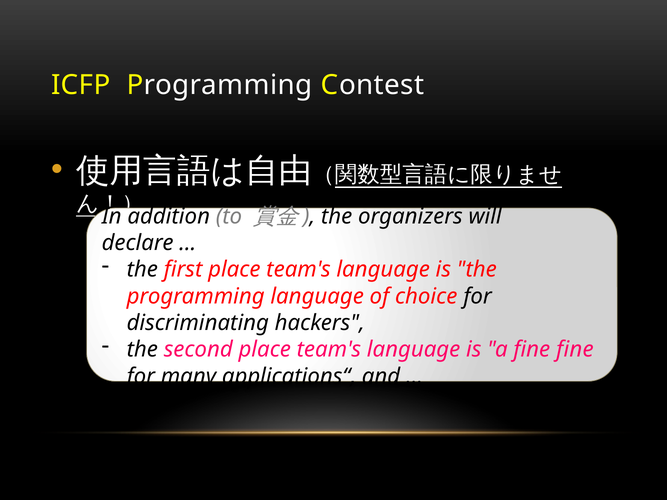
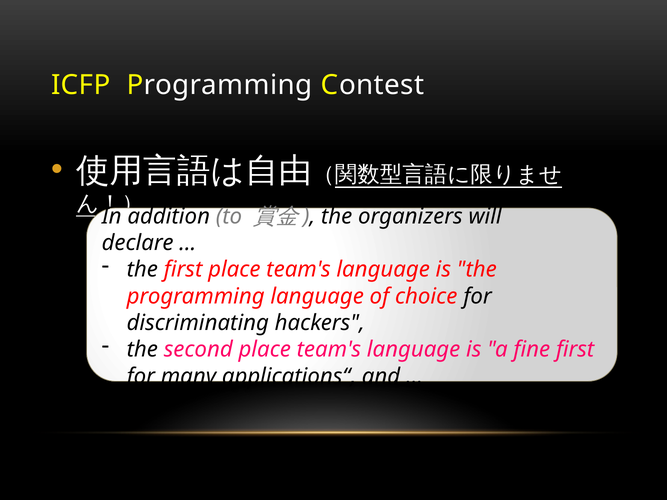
fine fine: fine -> first
